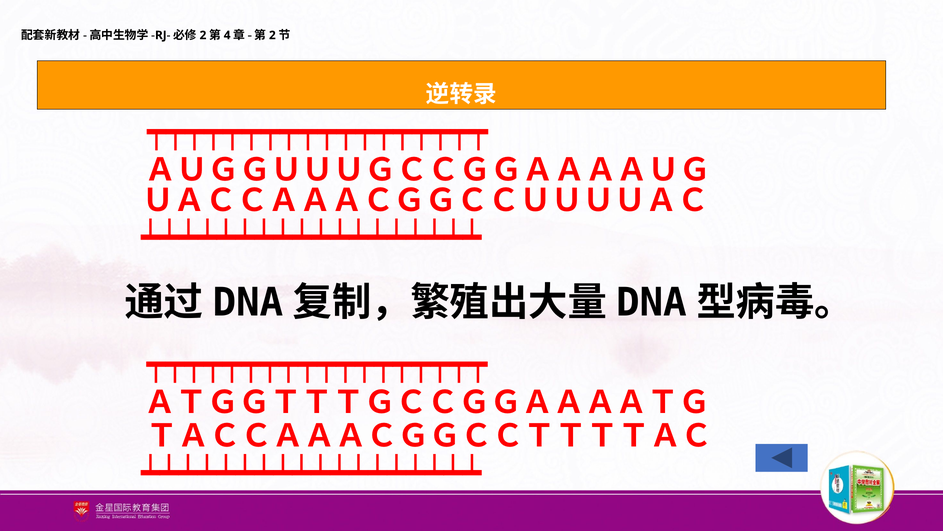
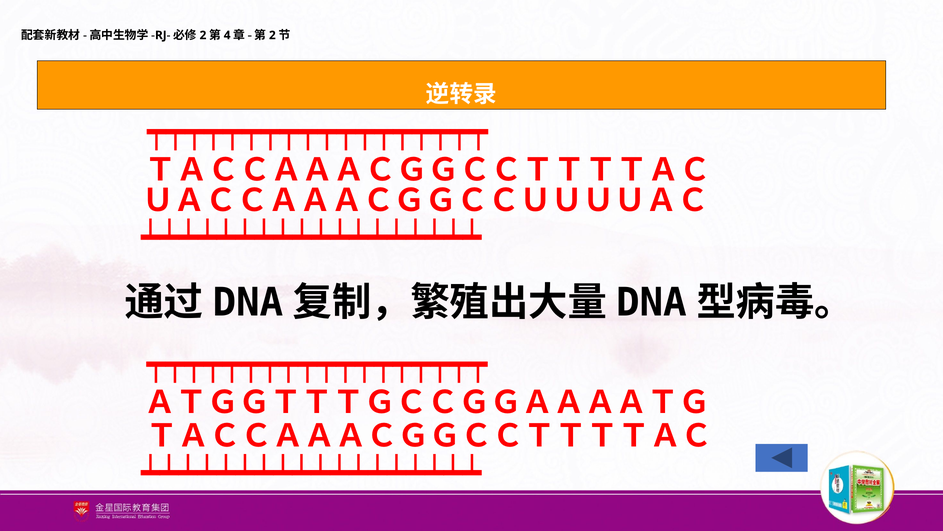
ＡＵＧＧＵＵＵＧＣＣＧＧＡＡＡＡＵＧ at (428, 170): ＡＵＧＧＵＵＵＧＣＣＧＧＡＡＡＡＵＧ -> ＴＡＣＣＡＡＡＣＧＧＣＣＴＴＴＴＡＣ
